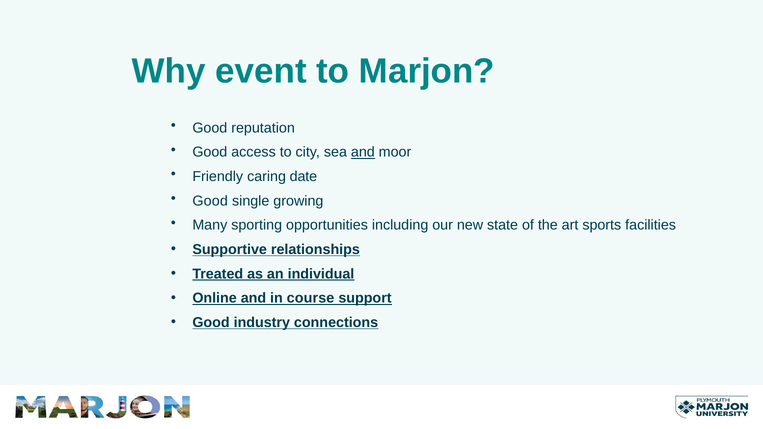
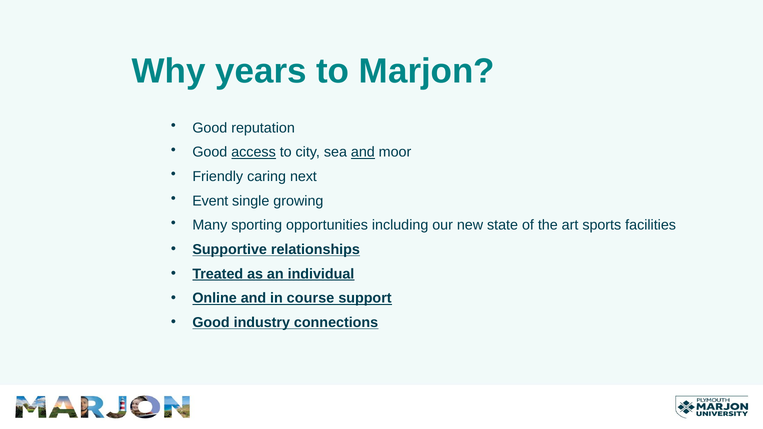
event: event -> years
access underline: none -> present
date: date -> next
Good at (210, 201): Good -> Event
